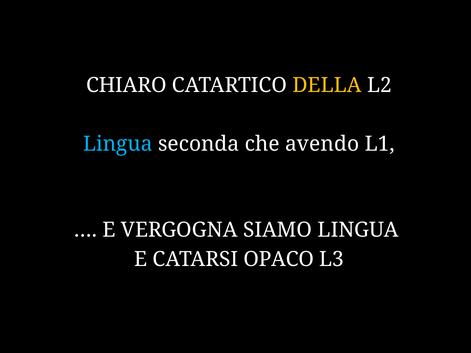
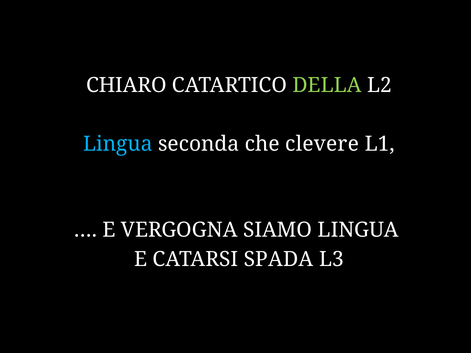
DELLA colour: yellow -> light green
avendo: avendo -> clevere
OPACO: OPACO -> SPADA
